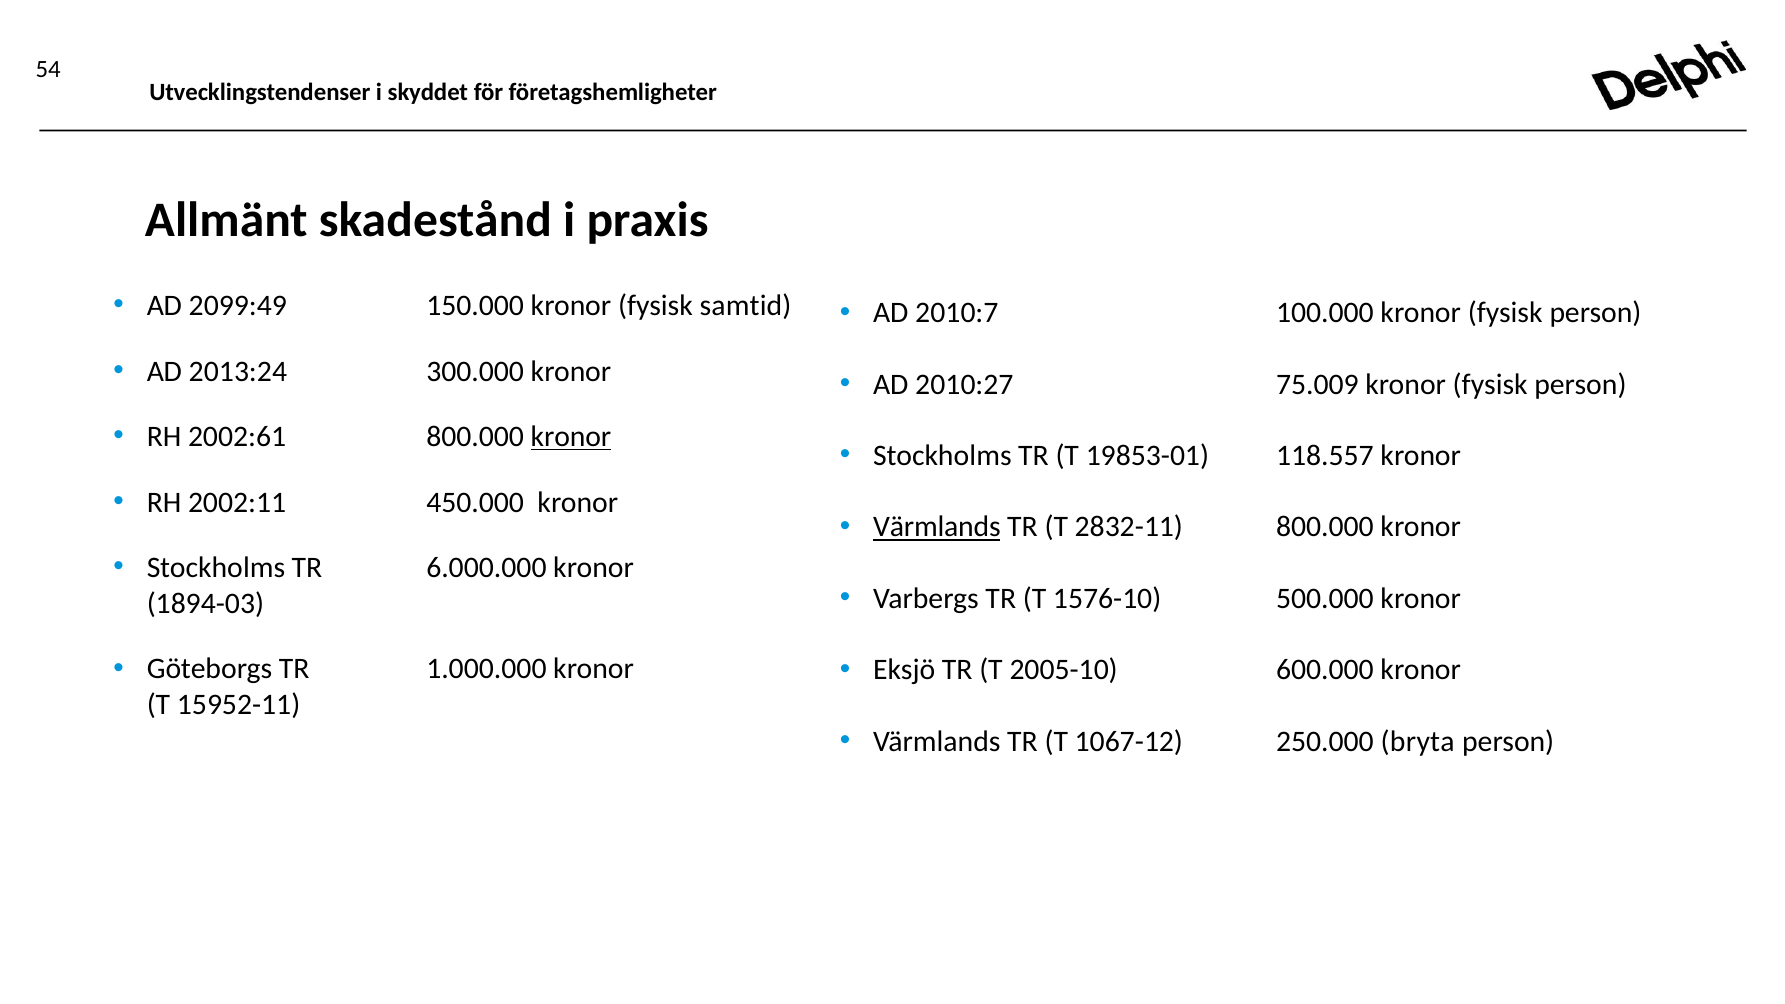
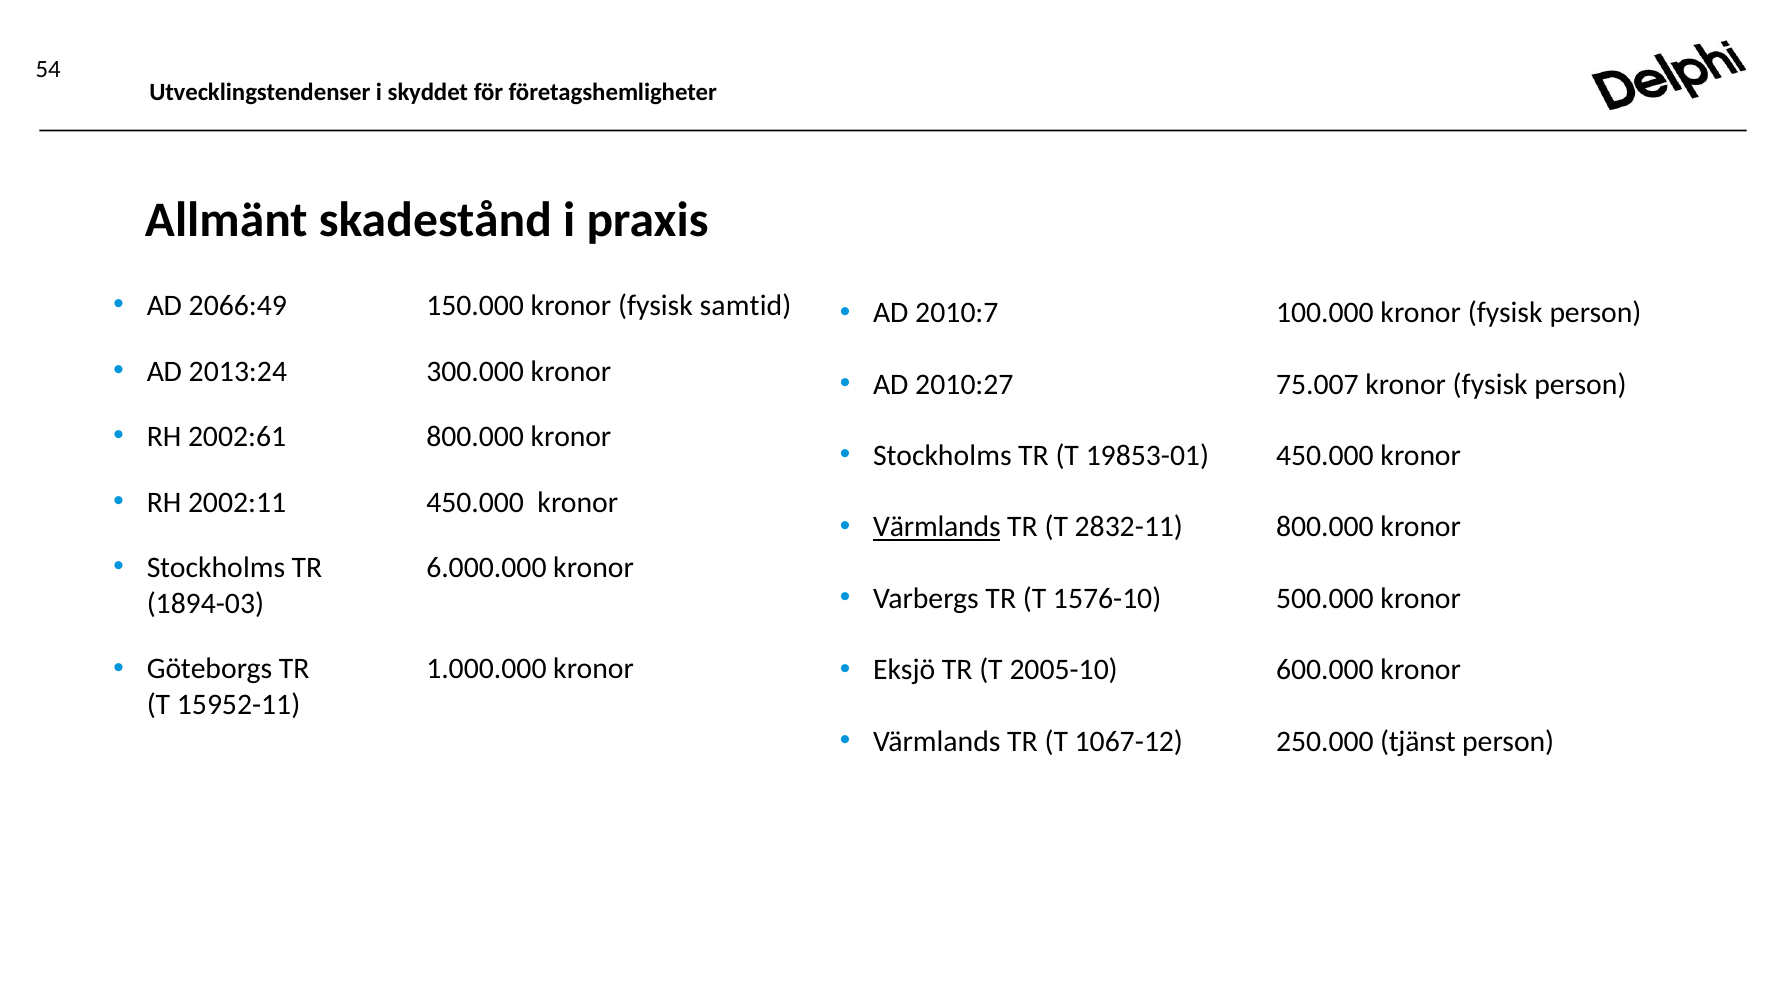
2099:49: 2099:49 -> 2066:49
75.009: 75.009 -> 75.007
kronor at (571, 437) underline: present -> none
19853-01 118.557: 118.557 -> 450.000
bryta: bryta -> tjänst
